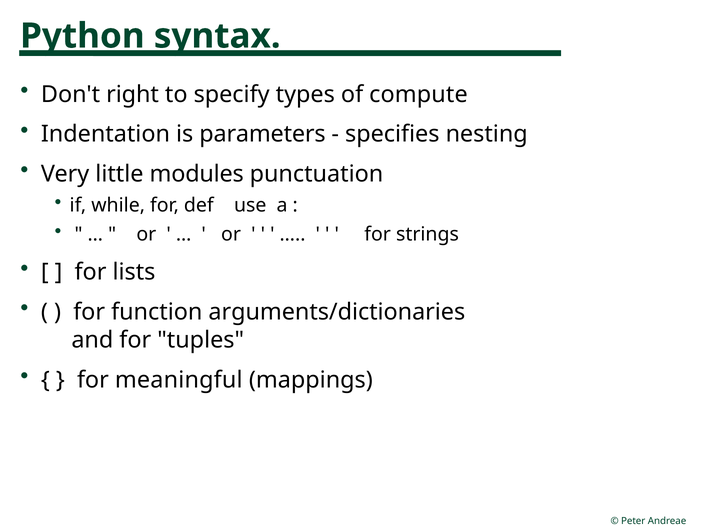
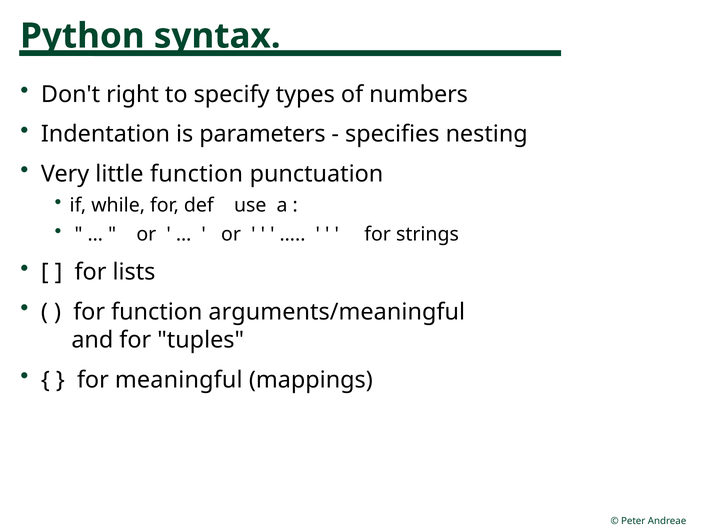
compute: compute -> numbers
little modules: modules -> function
arguments/dictionaries: arguments/dictionaries -> arguments/meaningful
